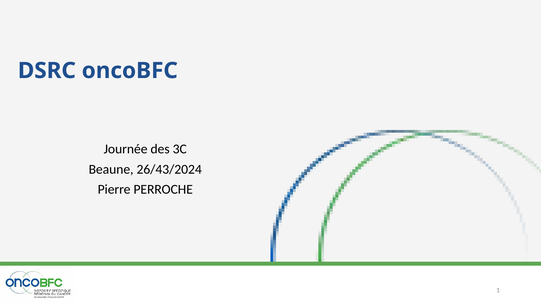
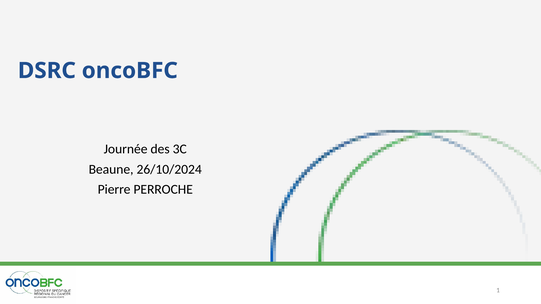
26/43/2024: 26/43/2024 -> 26/10/2024
